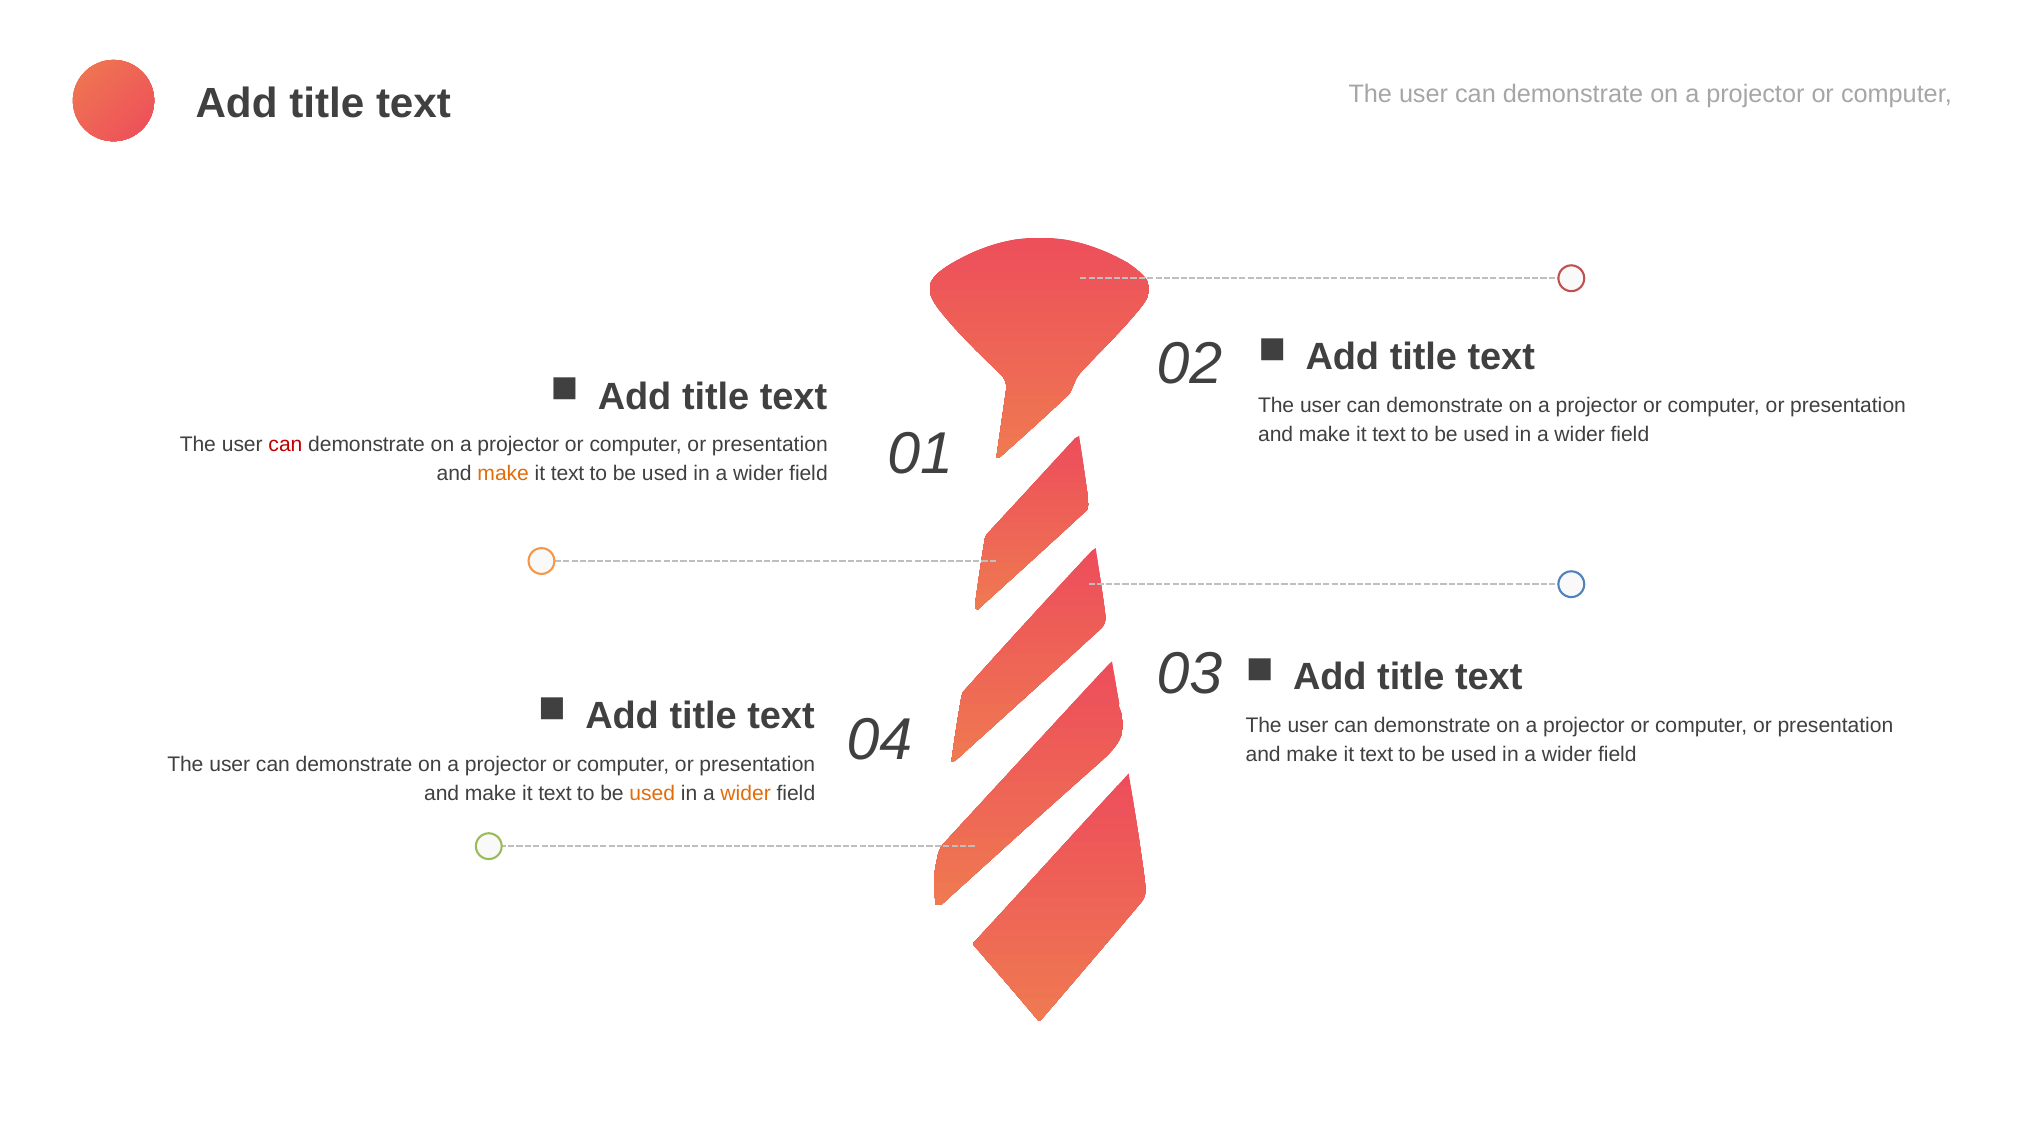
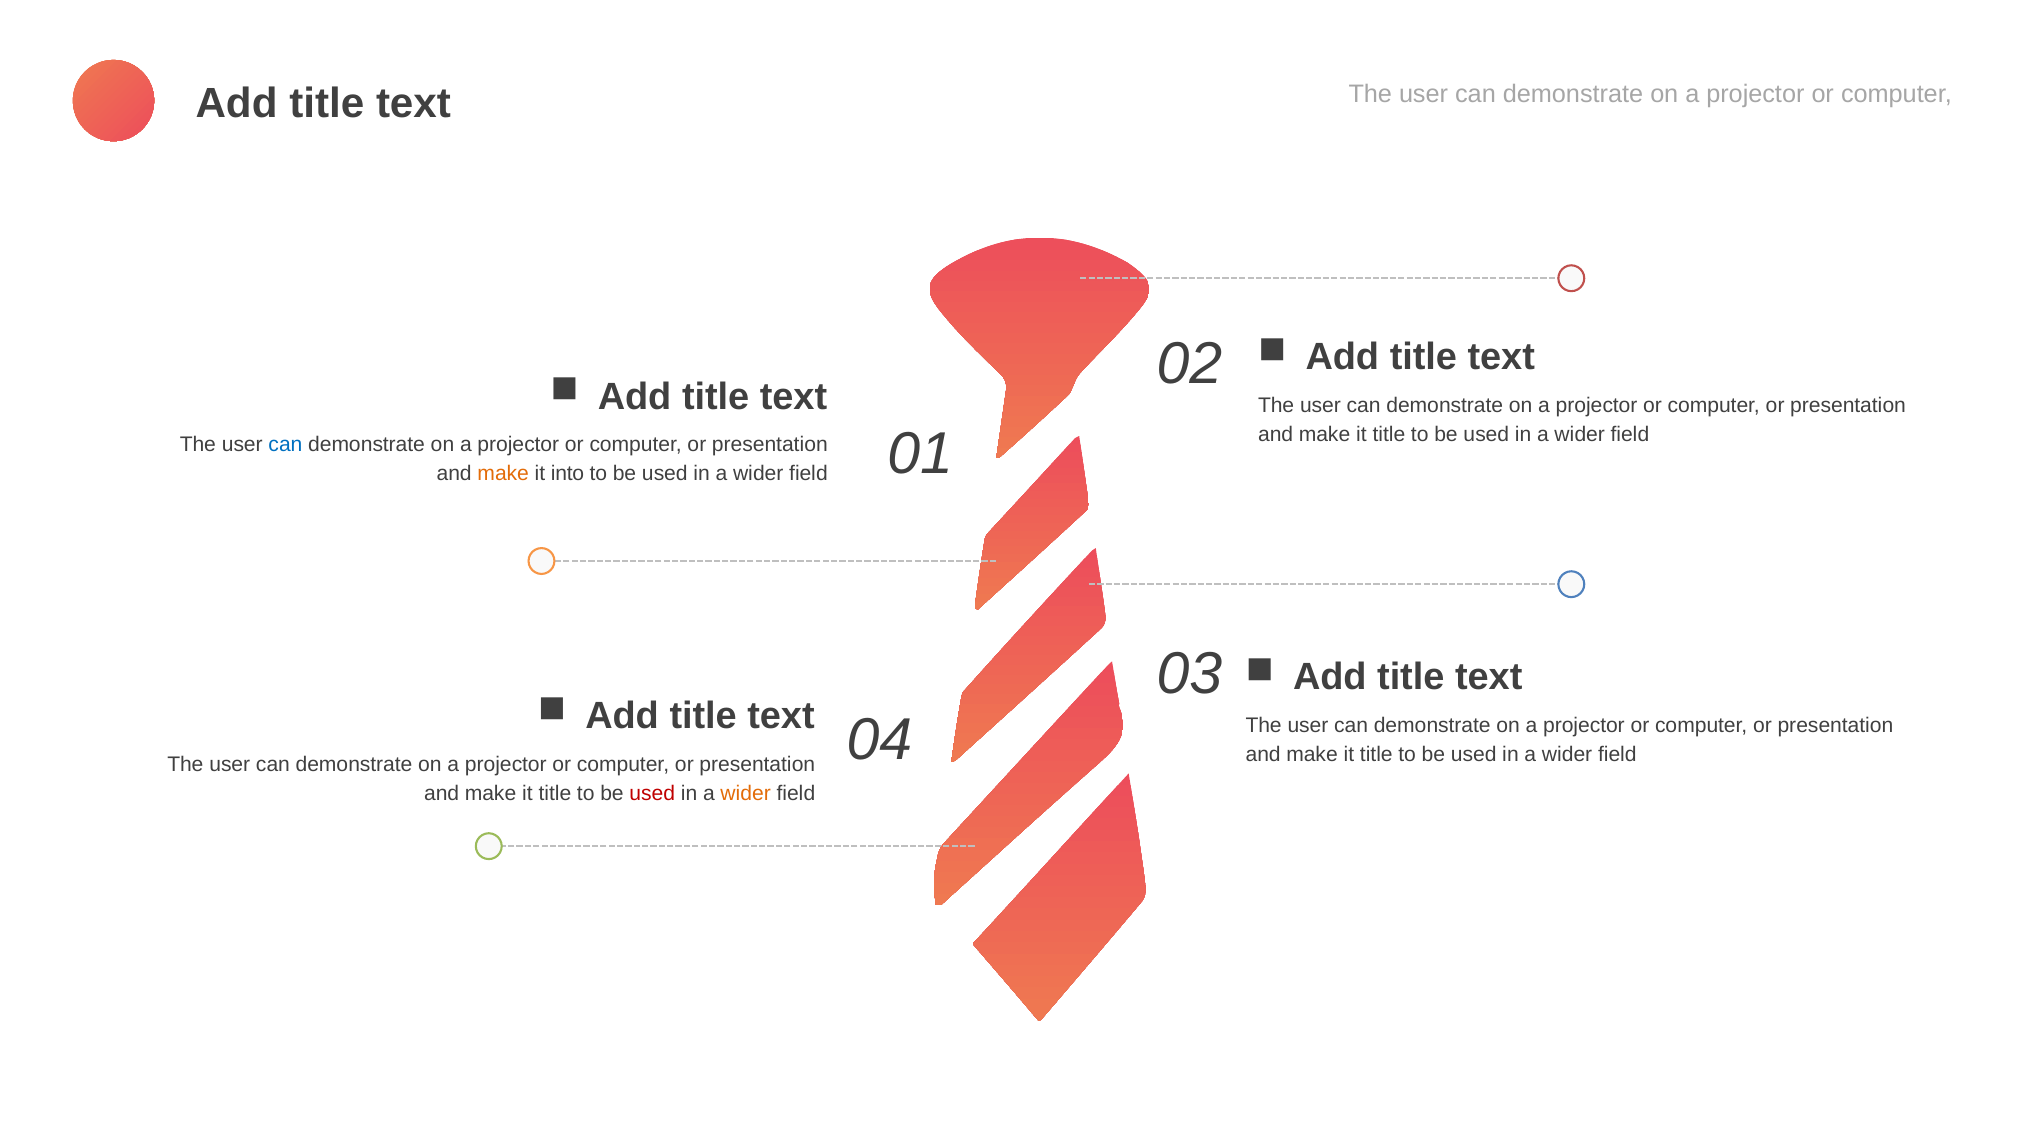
text at (1389, 435): text -> title
can at (285, 445) colour: red -> blue
text at (568, 474): text -> into
text at (1376, 754): text -> title
text at (555, 794): text -> title
used at (652, 794) colour: orange -> red
